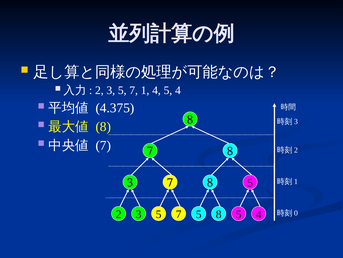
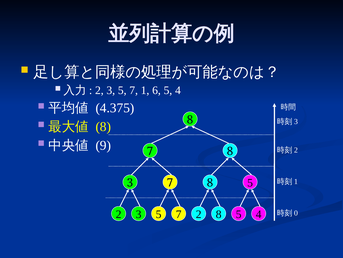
1 4: 4 -> 6
7 at (103, 145): 7 -> 9
7 5: 5 -> 2
